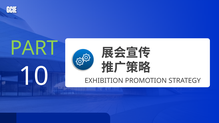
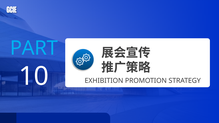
PART colour: light green -> light blue
